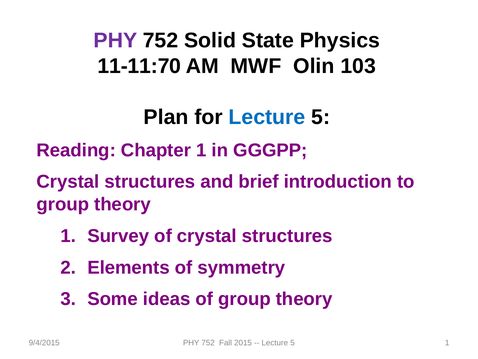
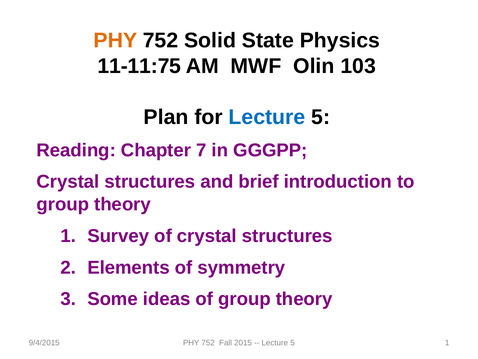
PHY at (115, 40) colour: purple -> orange
11-11:70: 11-11:70 -> 11-11:75
Chapter 1: 1 -> 7
